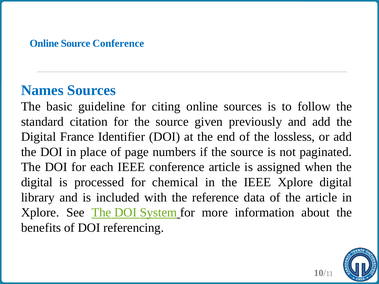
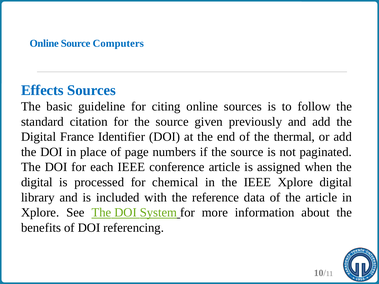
Source Conference: Conference -> Computers
Names: Names -> Effects
lossless: lossless -> thermal
